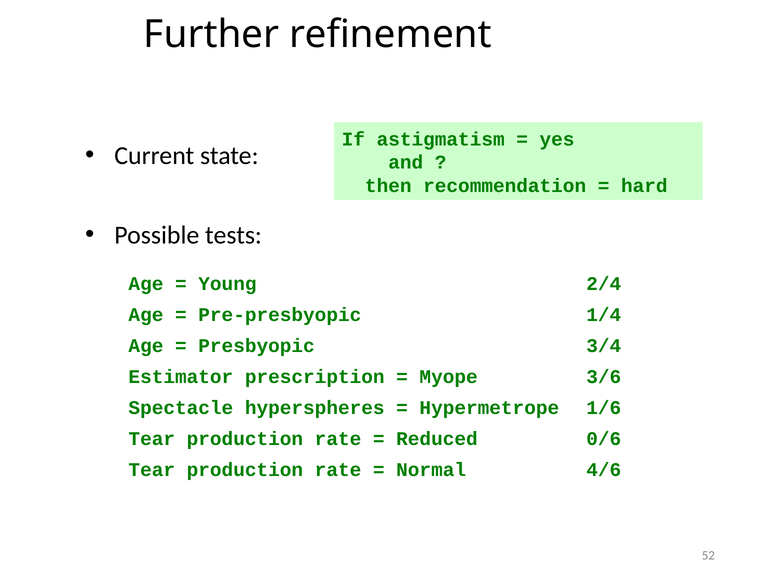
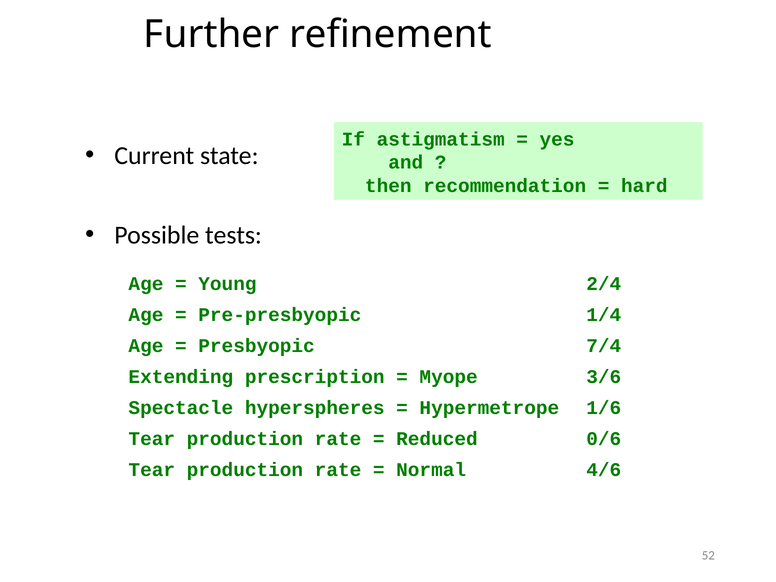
3/4: 3/4 -> 7/4
Estimator: Estimator -> Extending
